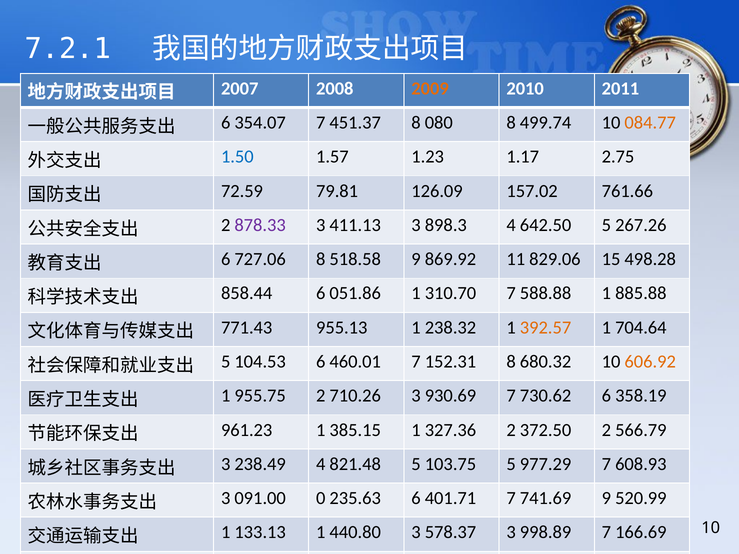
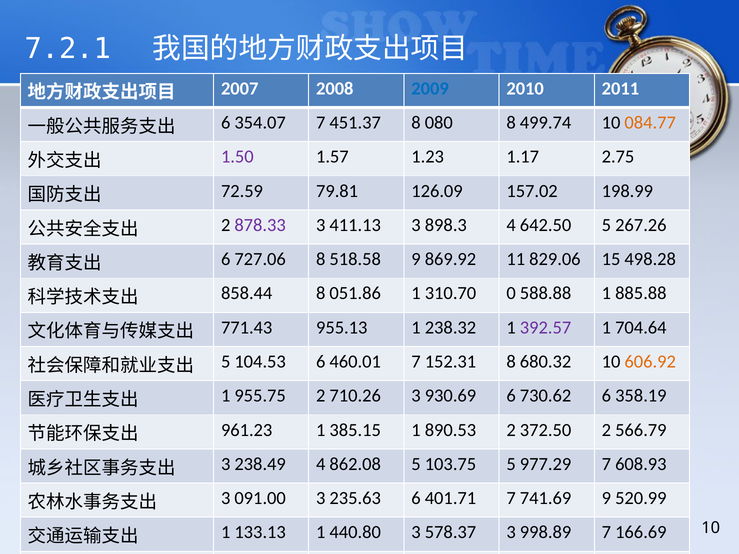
2009 colour: orange -> blue
1.50 colour: blue -> purple
761.66: 761.66 -> 198.99
858.44 6: 6 -> 8
310.70 7: 7 -> 0
392.57 colour: orange -> purple
930.69 7: 7 -> 6
327.36: 327.36 -> 890.53
821.48: 821.48 -> 862.08
091.00 0: 0 -> 3
